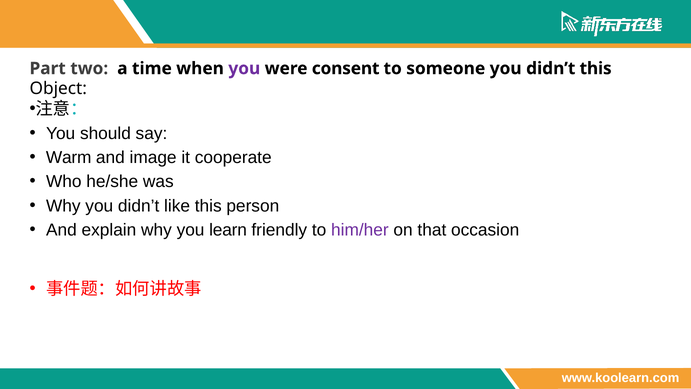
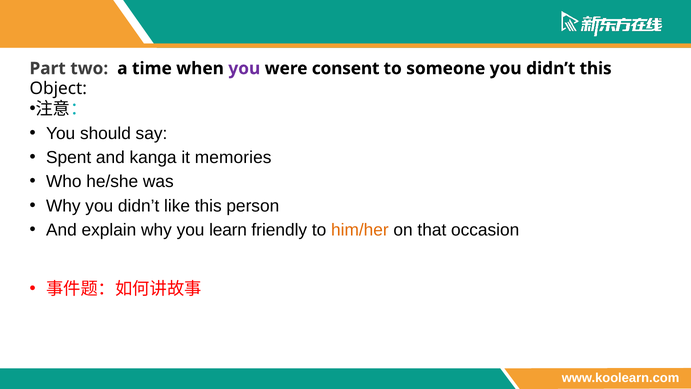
Warm: Warm -> Spent
image: image -> kanga
cooperate: cooperate -> memories
him/her colour: purple -> orange
